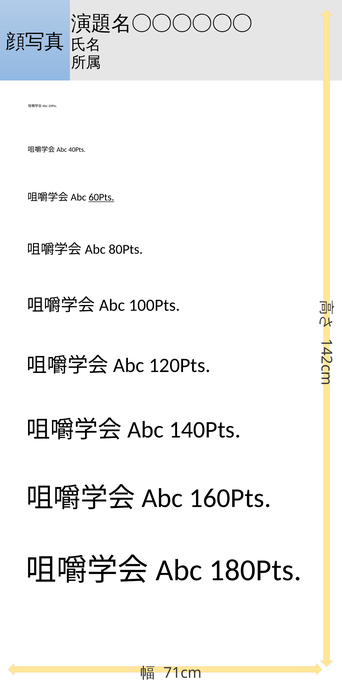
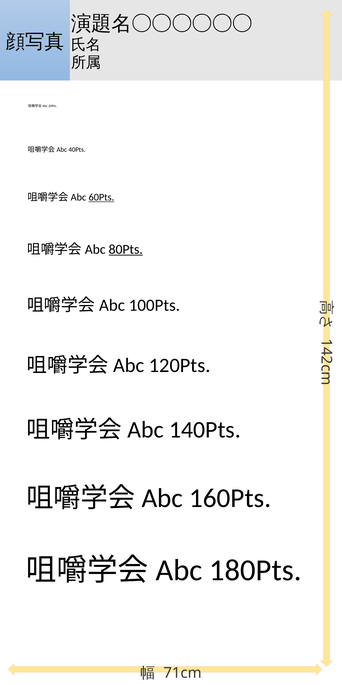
80Pts underline: none -> present
